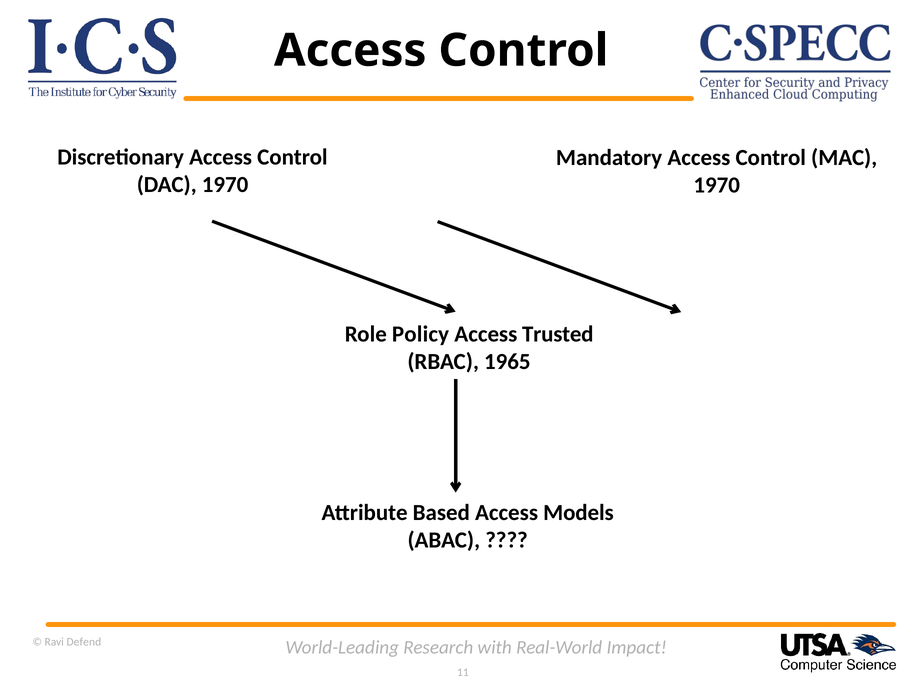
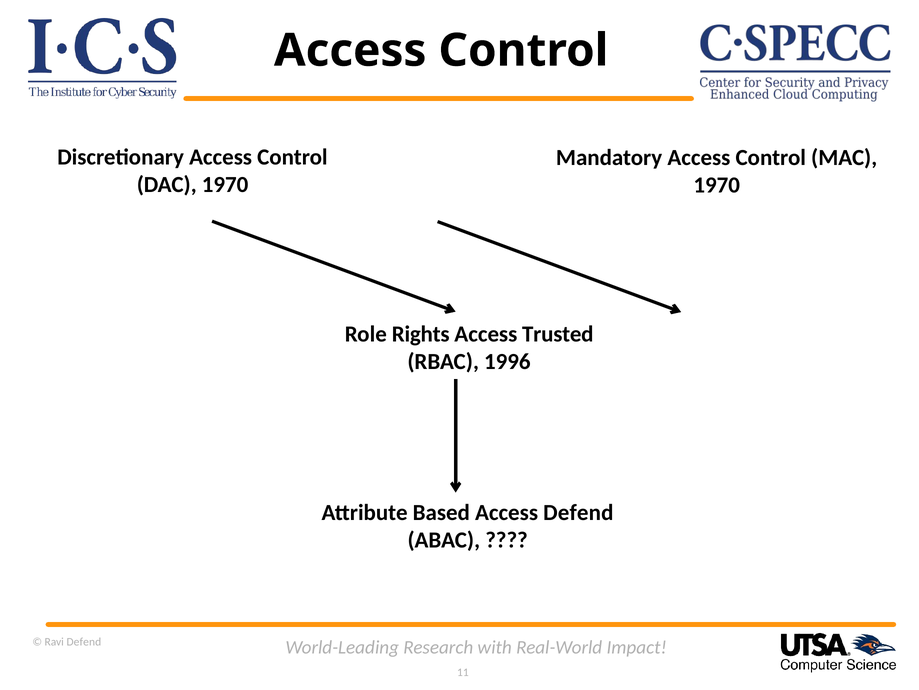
Policy: Policy -> Rights
1965: 1965 -> 1996
Access Models: Models -> Defend
